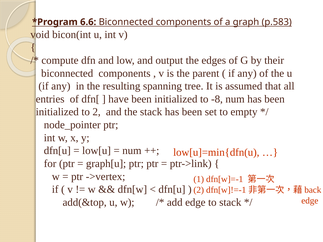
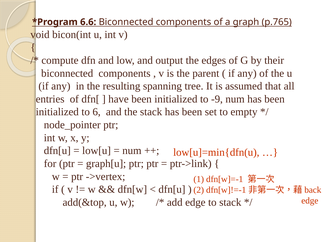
p.583: p.583 -> p.765
-8: -8 -> -9
to 2: 2 -> 6
